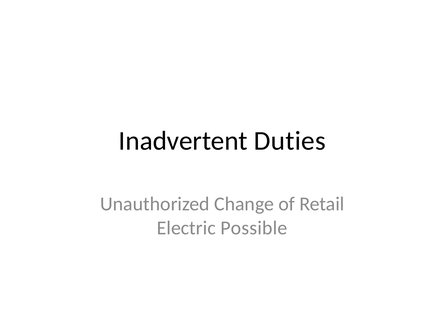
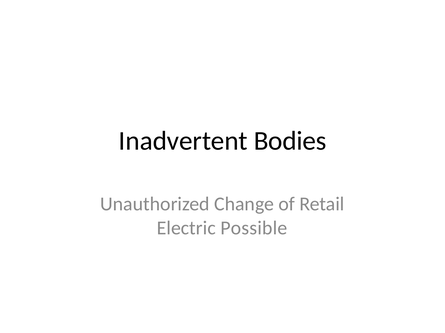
Duties: Duties -> Bodies
